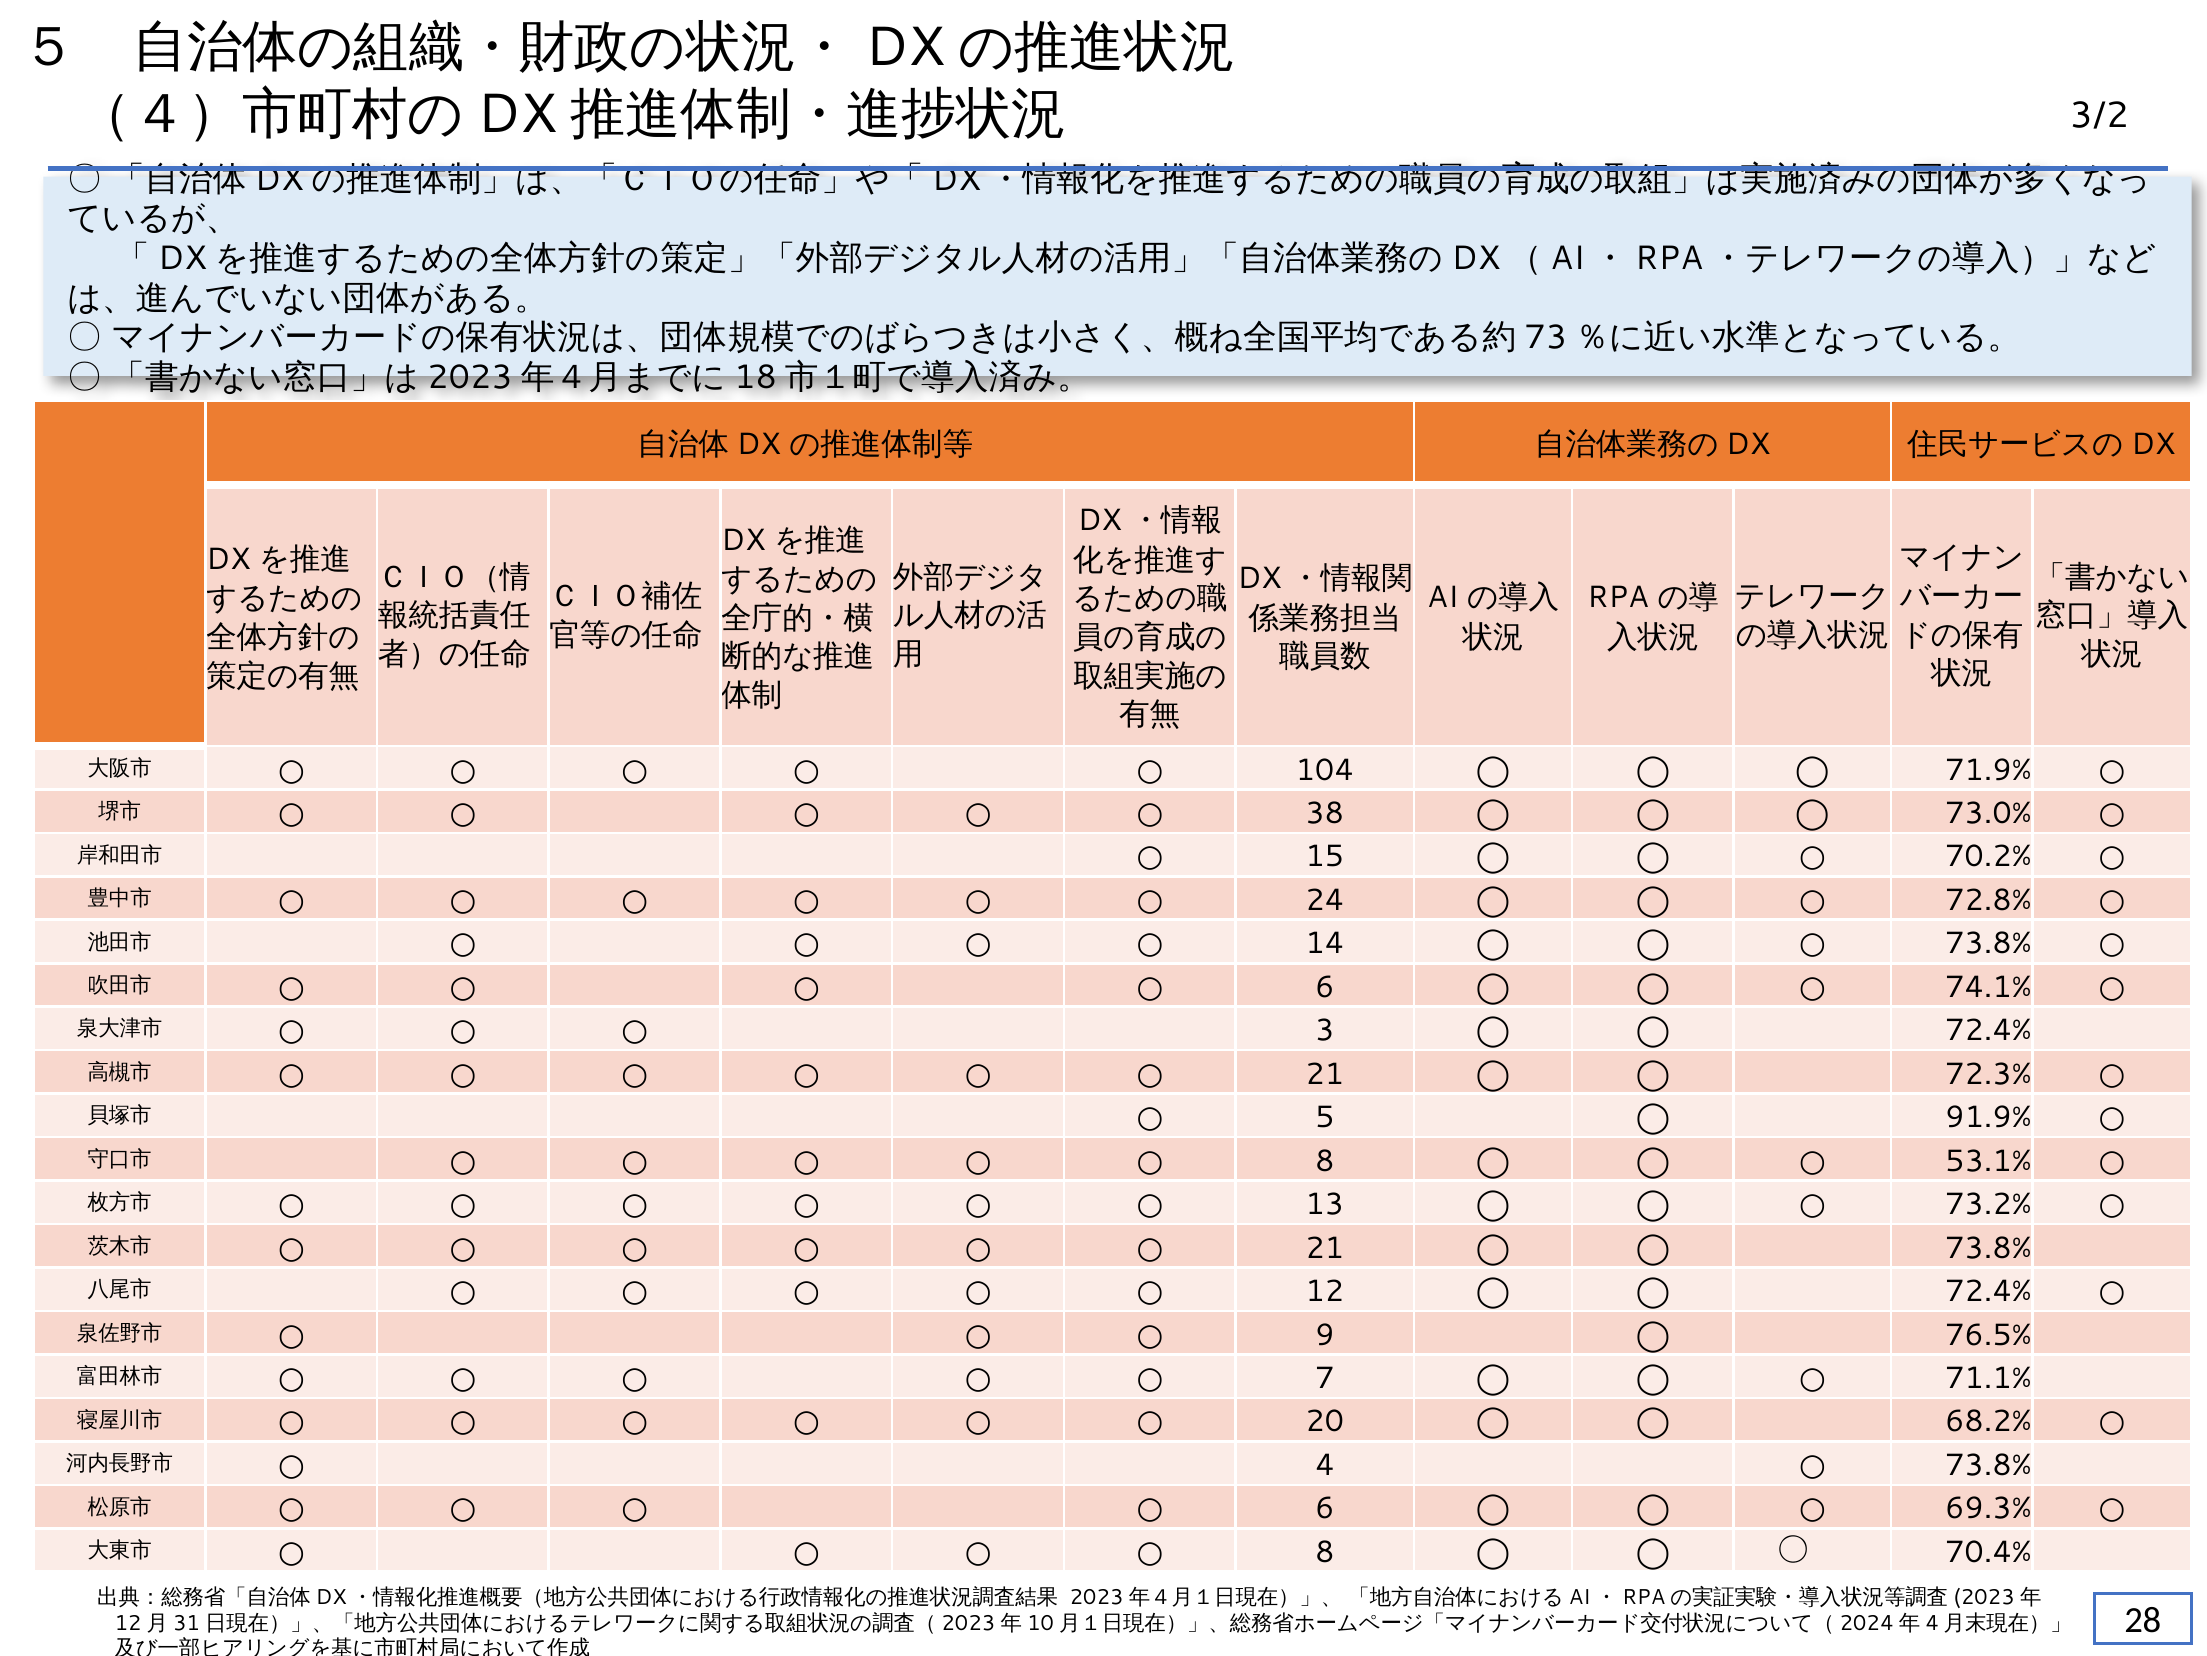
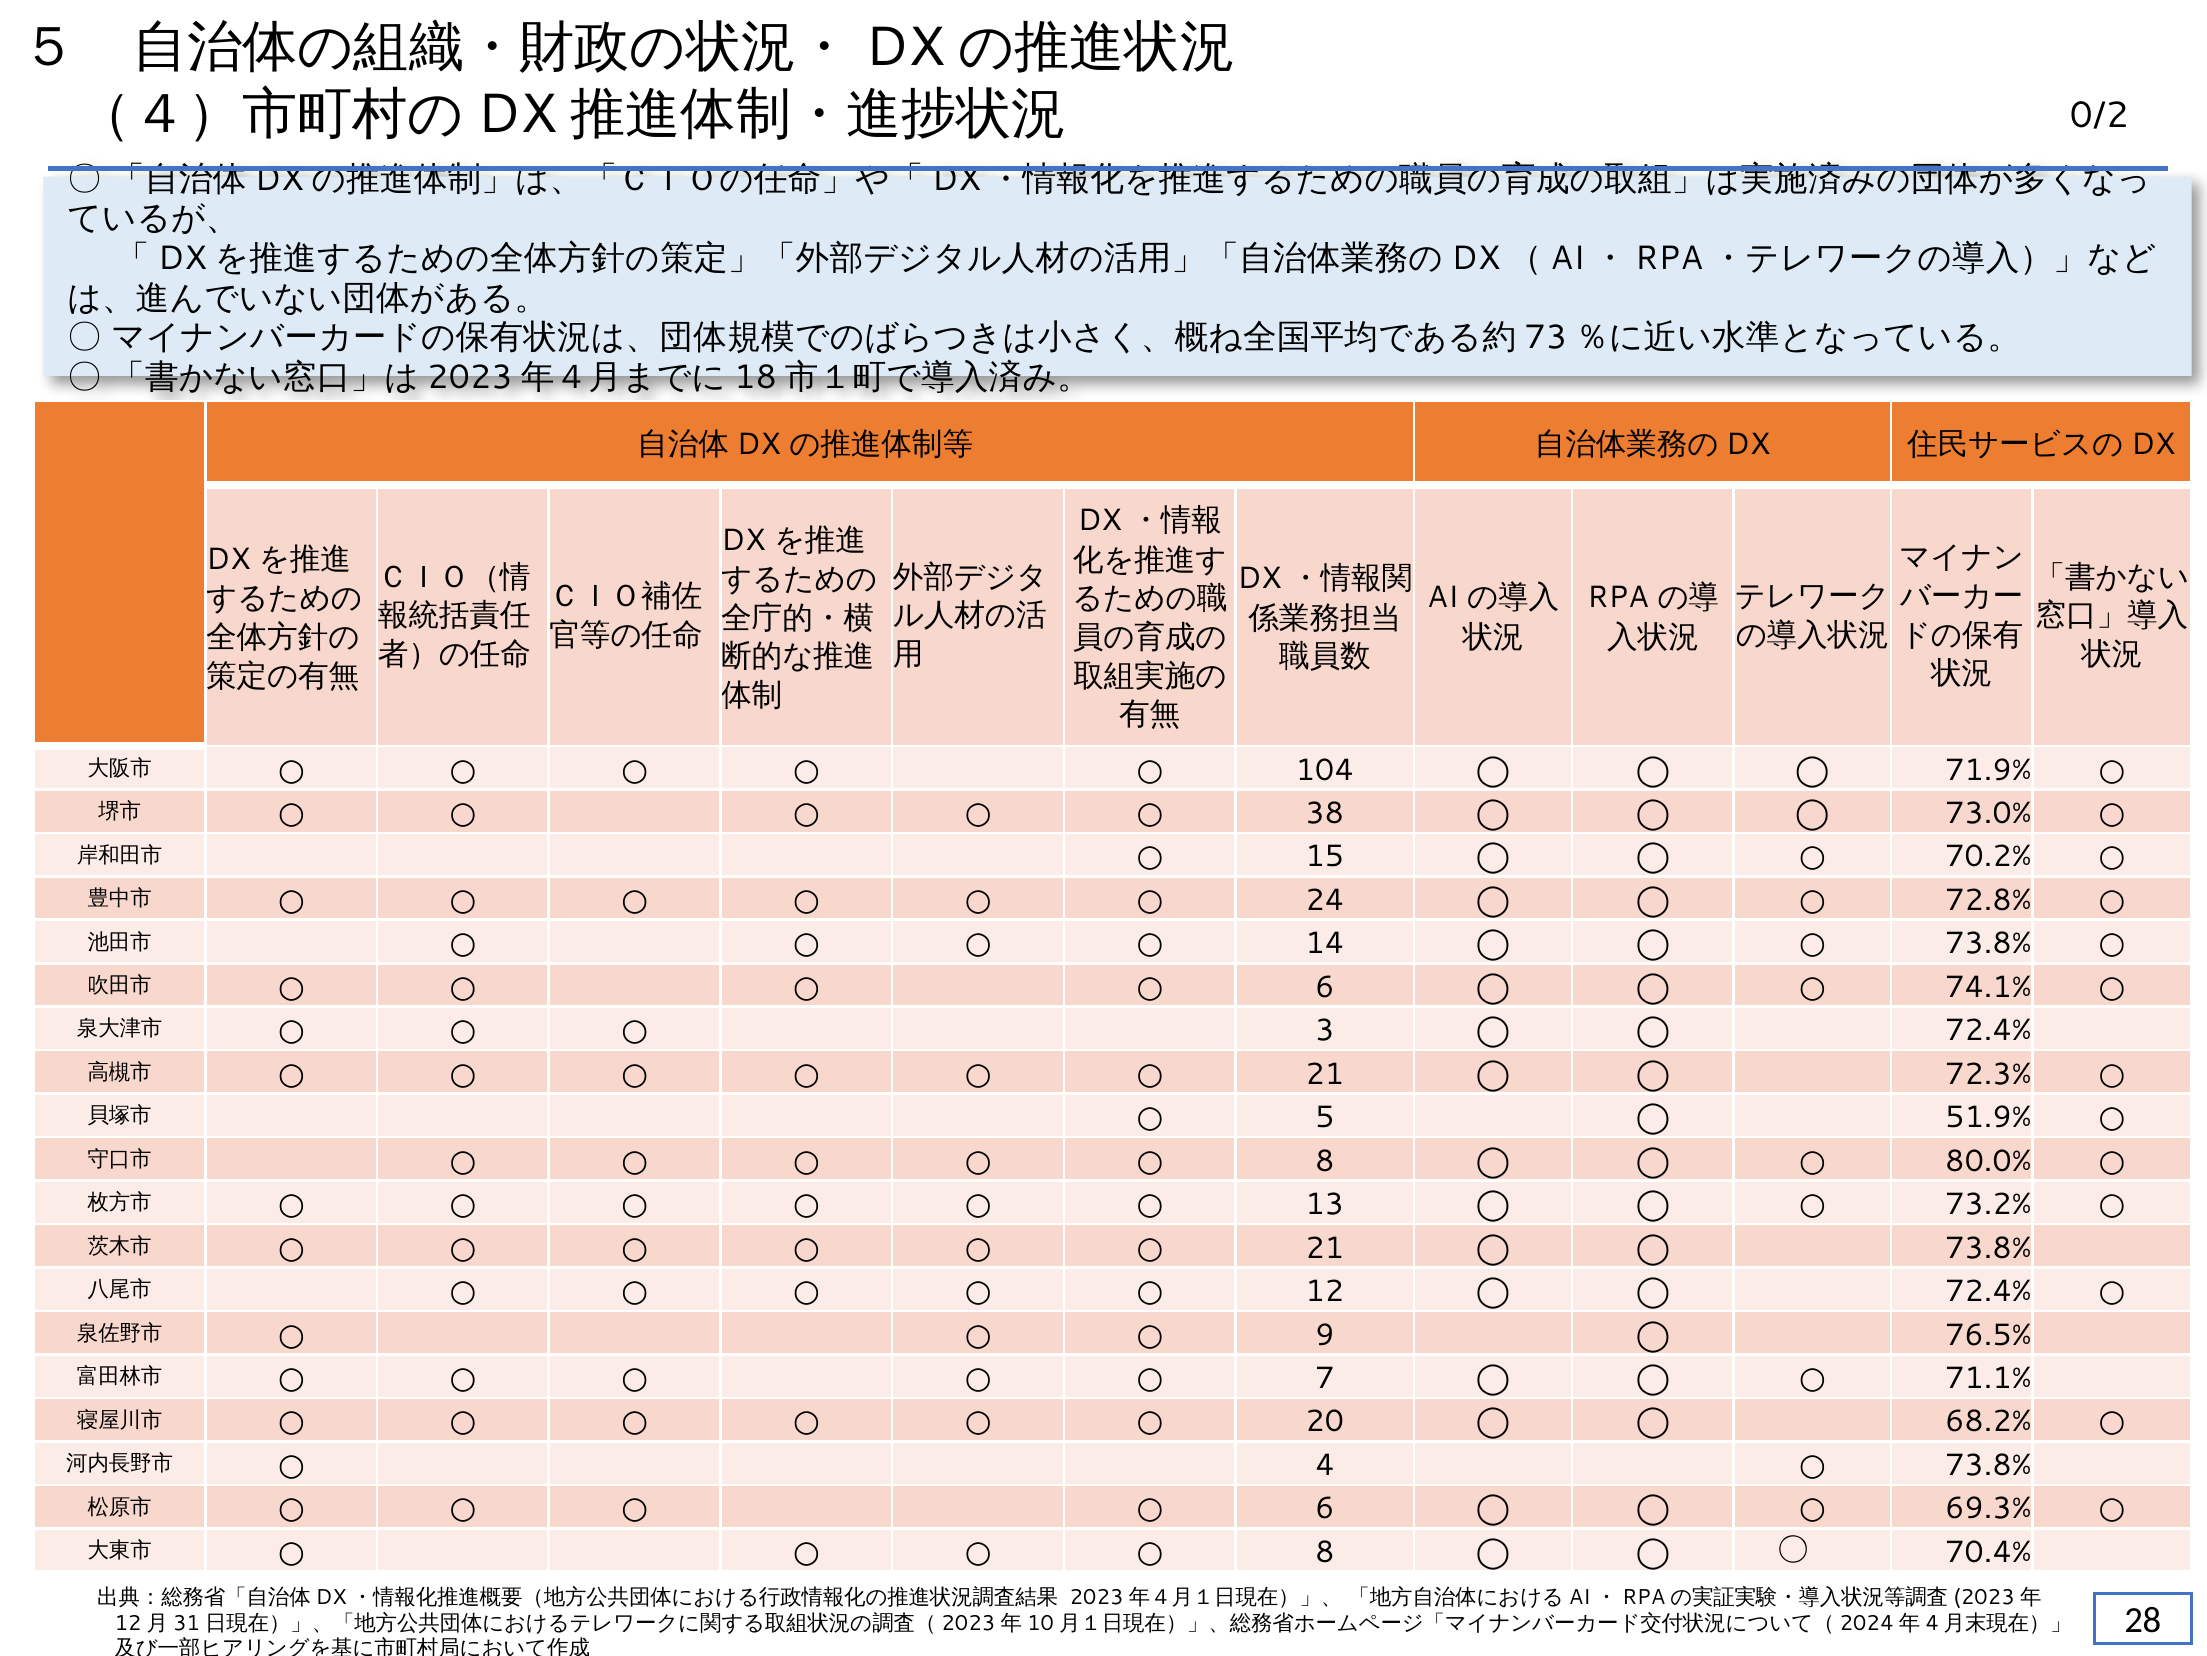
3/2: 3/2 -> 0/2
91.9%: 91.9% -> 51.9%
53.1%: 53.1% -> 80.0%
